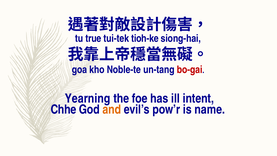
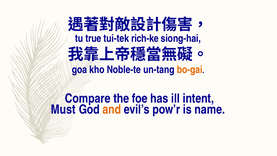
tioh-ke: tioh-ke -> rich-ke
bo-gai colour: red -> orange
Yearning: Yearning -> Compare
Chhe: Chhe -> Must
